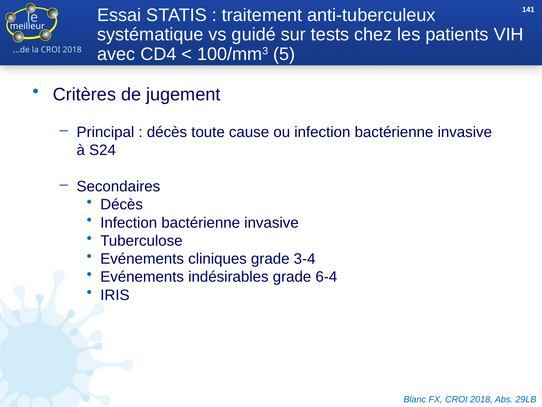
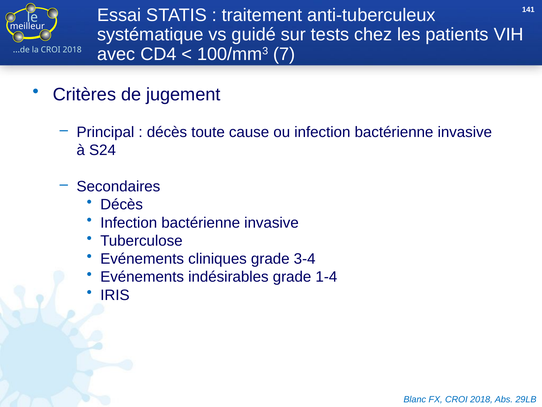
5: 5 -> 7
6-4: 6-4 -> 1-4
